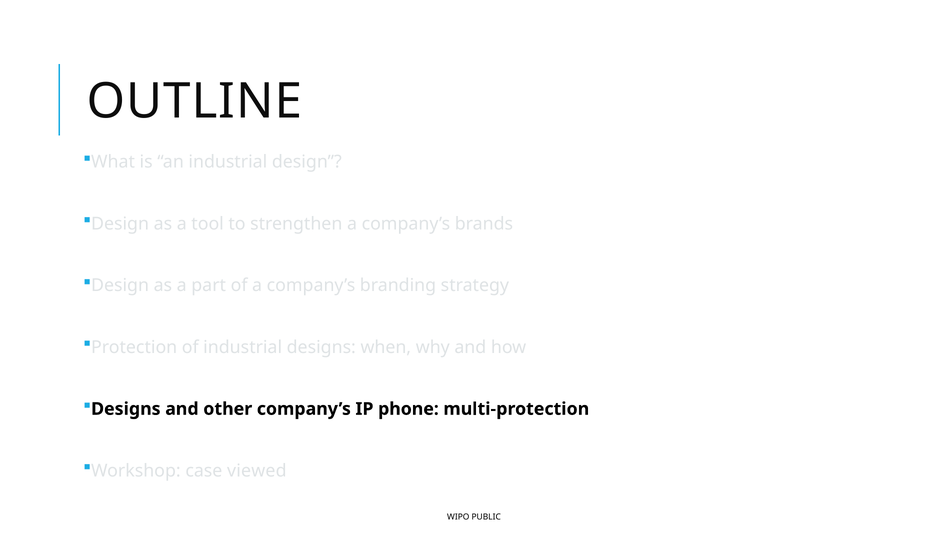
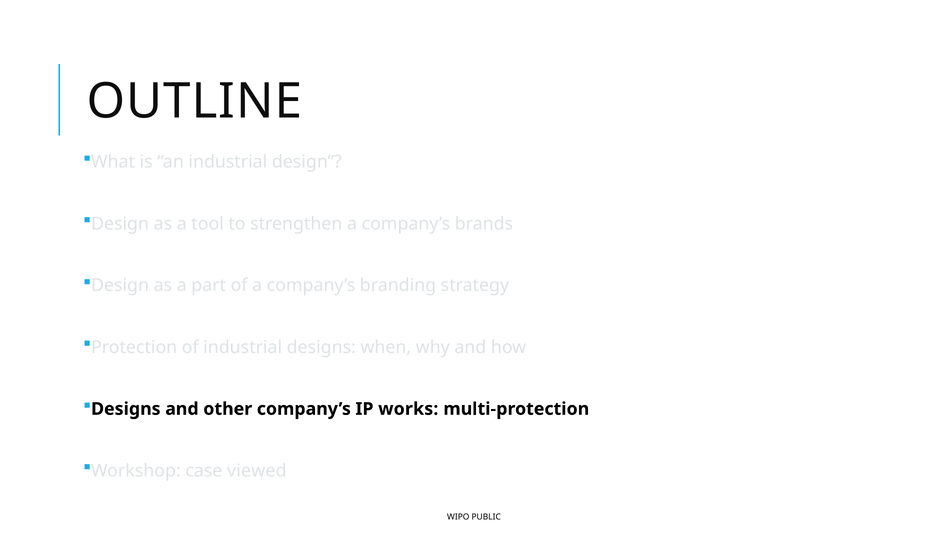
phone: phone -> works
